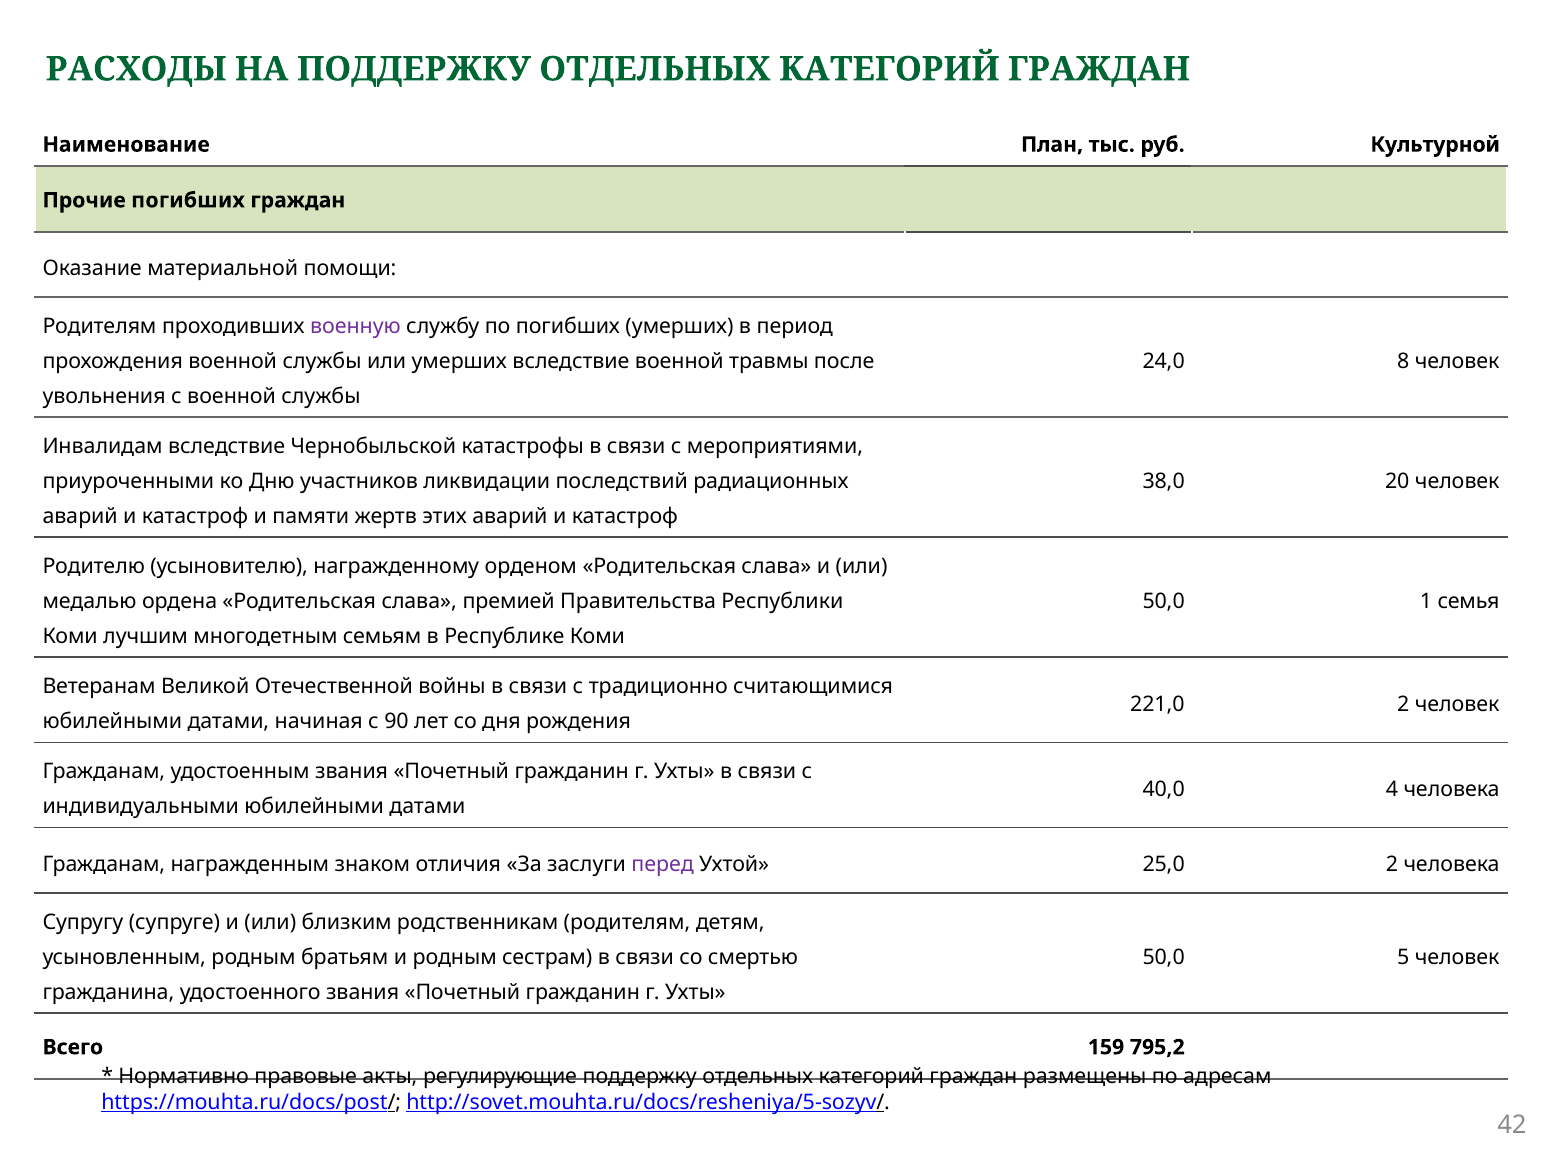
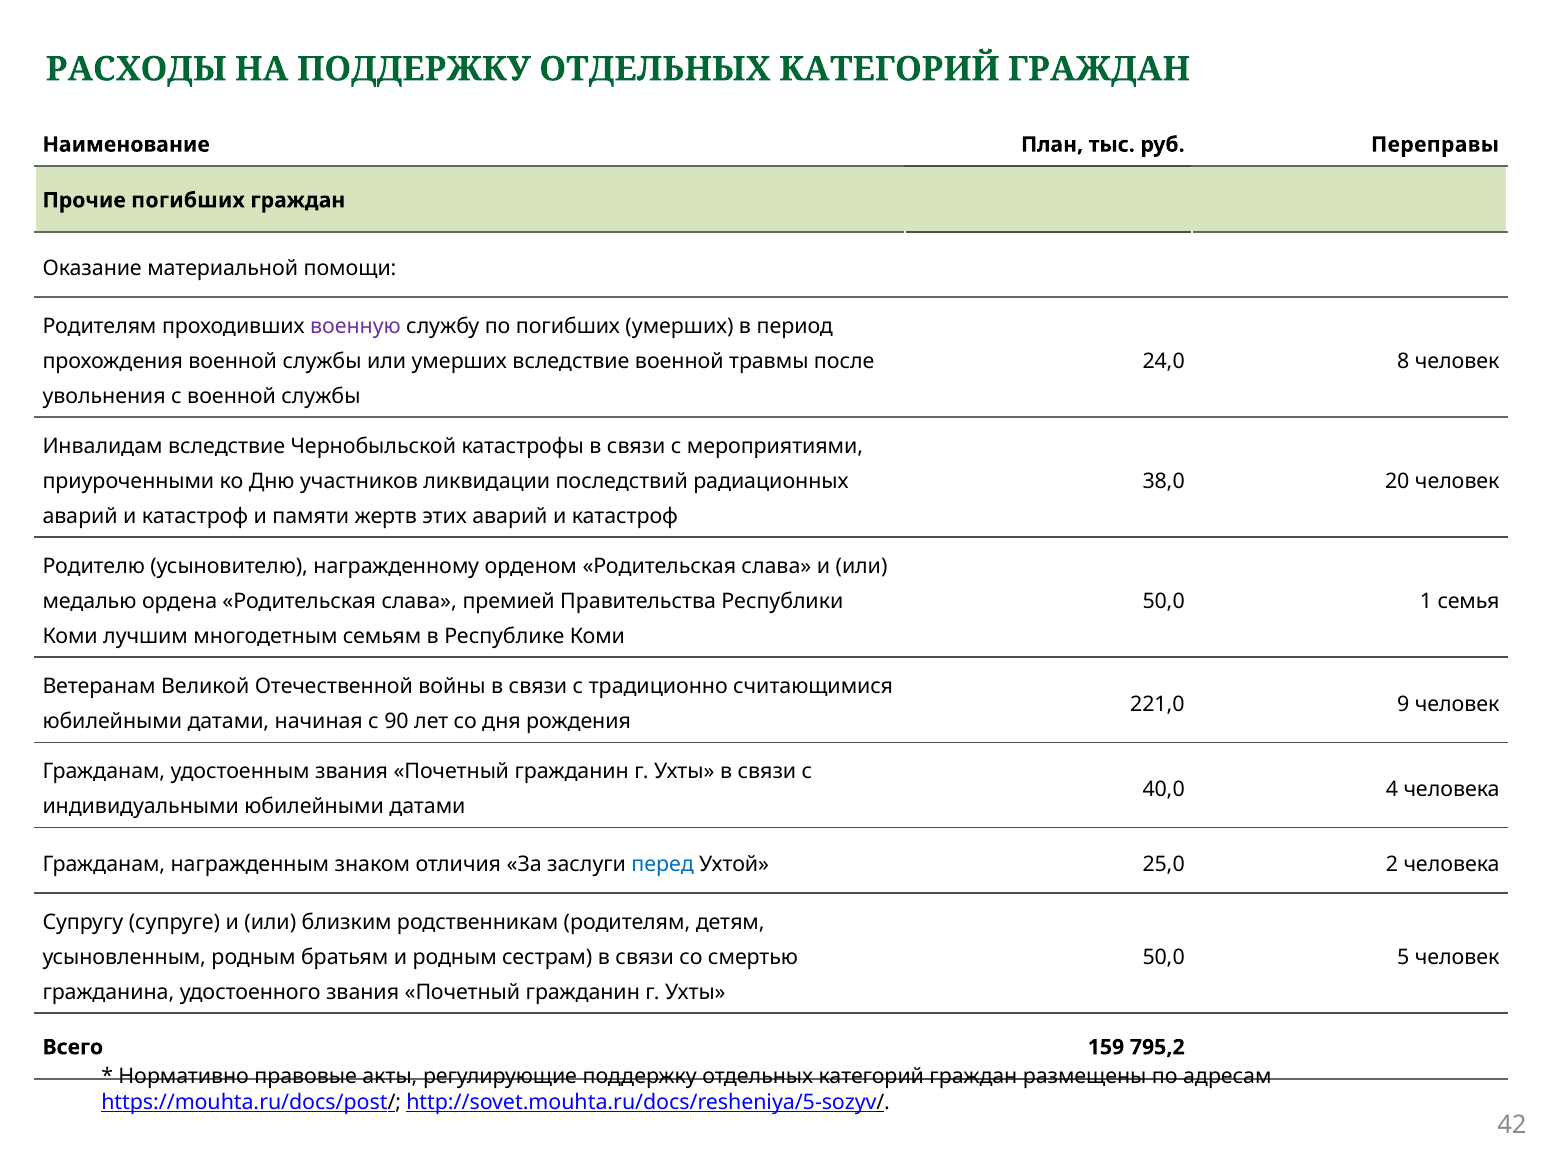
Культурной: Культурной -> Переправы
221,0 2: 2 -> 9
перед colour: purple -> blue
